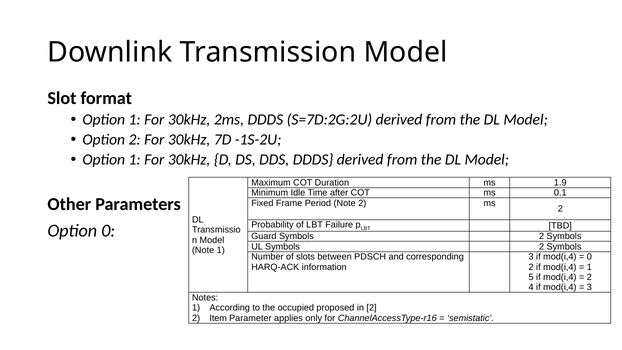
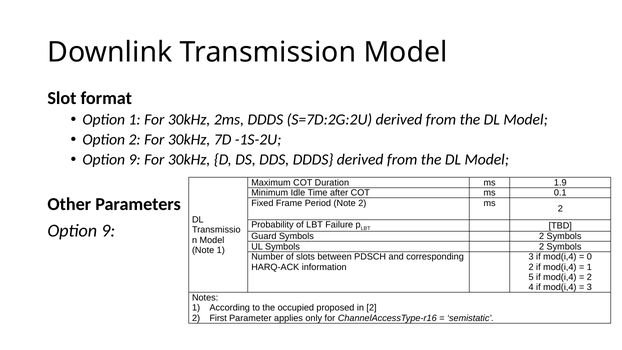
1 at (135, 160): 1 -> 9
0 at (108, 231): 0 -> 9
Item: Item -> First
